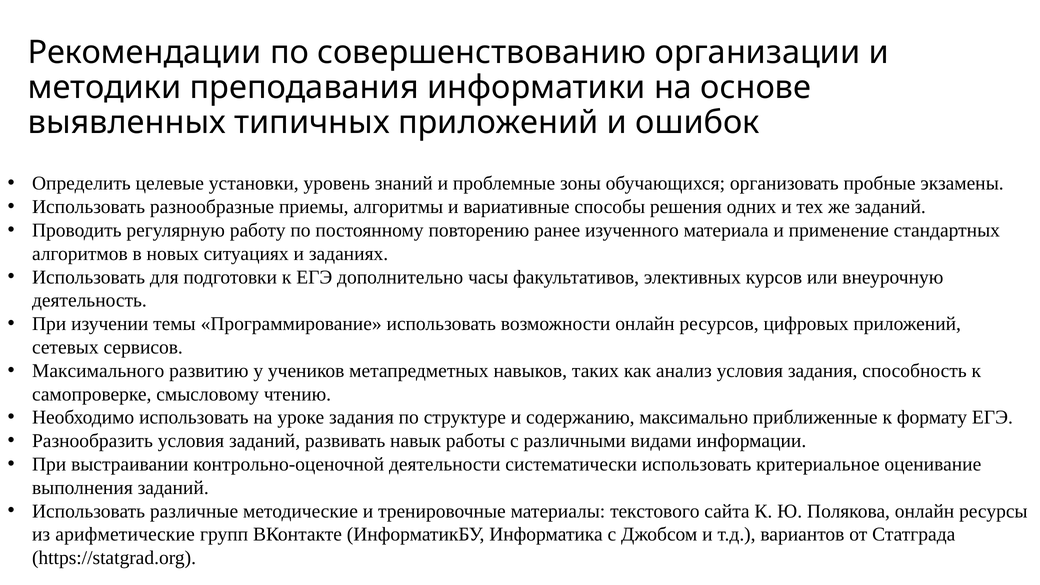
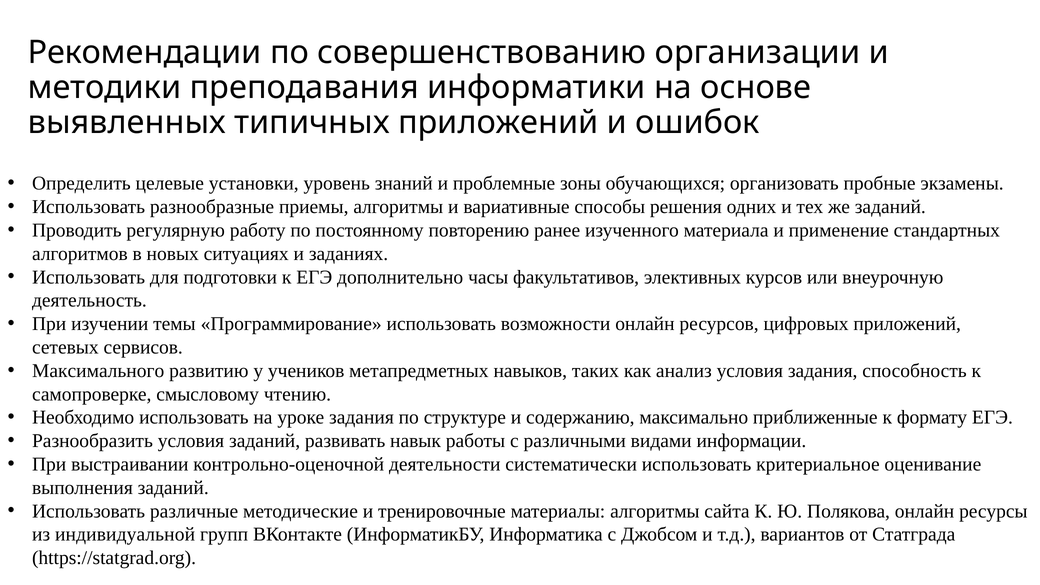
материалы текстового: текстового -> алгоритмы
арифметические: арифметические -> индивидуальной
